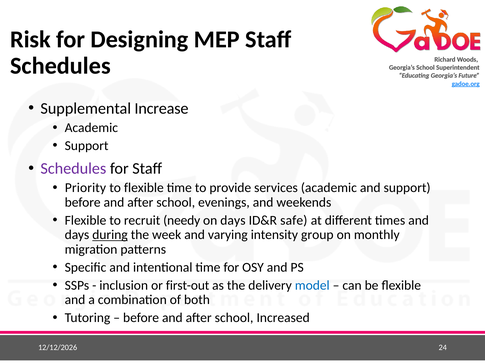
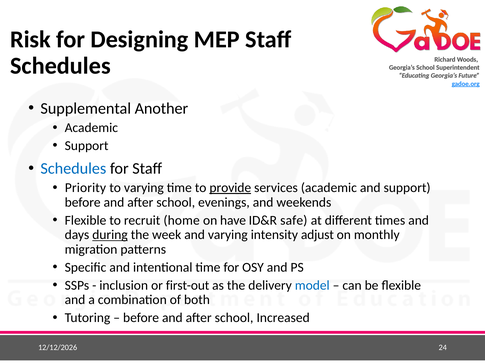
Increase: Increase -> Another
Schedules at (73, 168) colour: purple -> blue
to flexible: flexible -> varying
provide underline: none -> present
needy: needy -> home
on days: days -> have
group: group -> adjust
